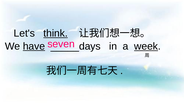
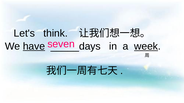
think underline: present -> none
